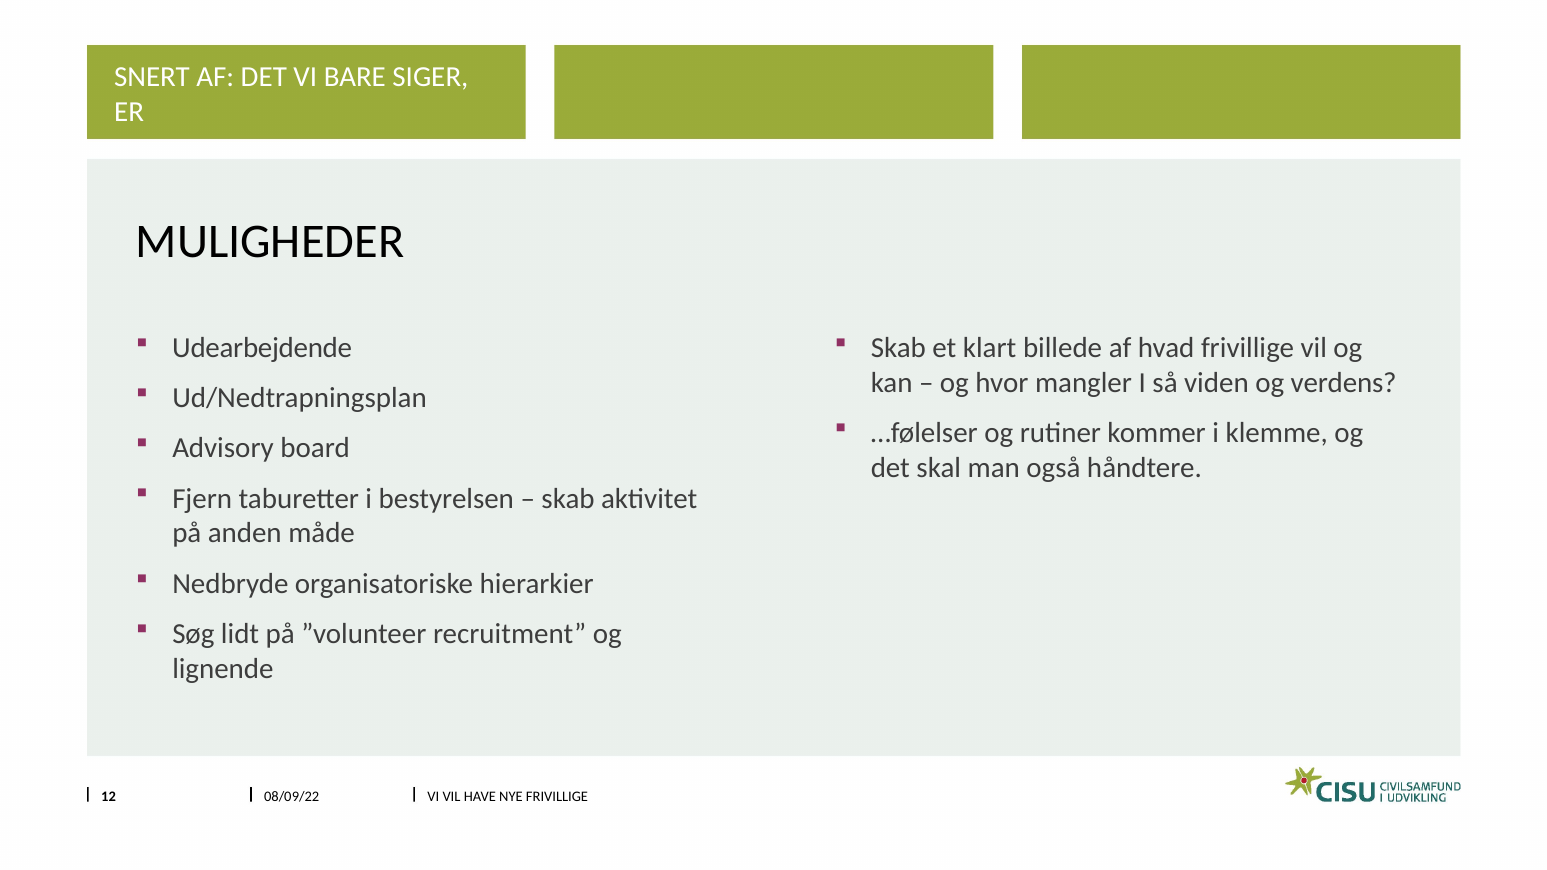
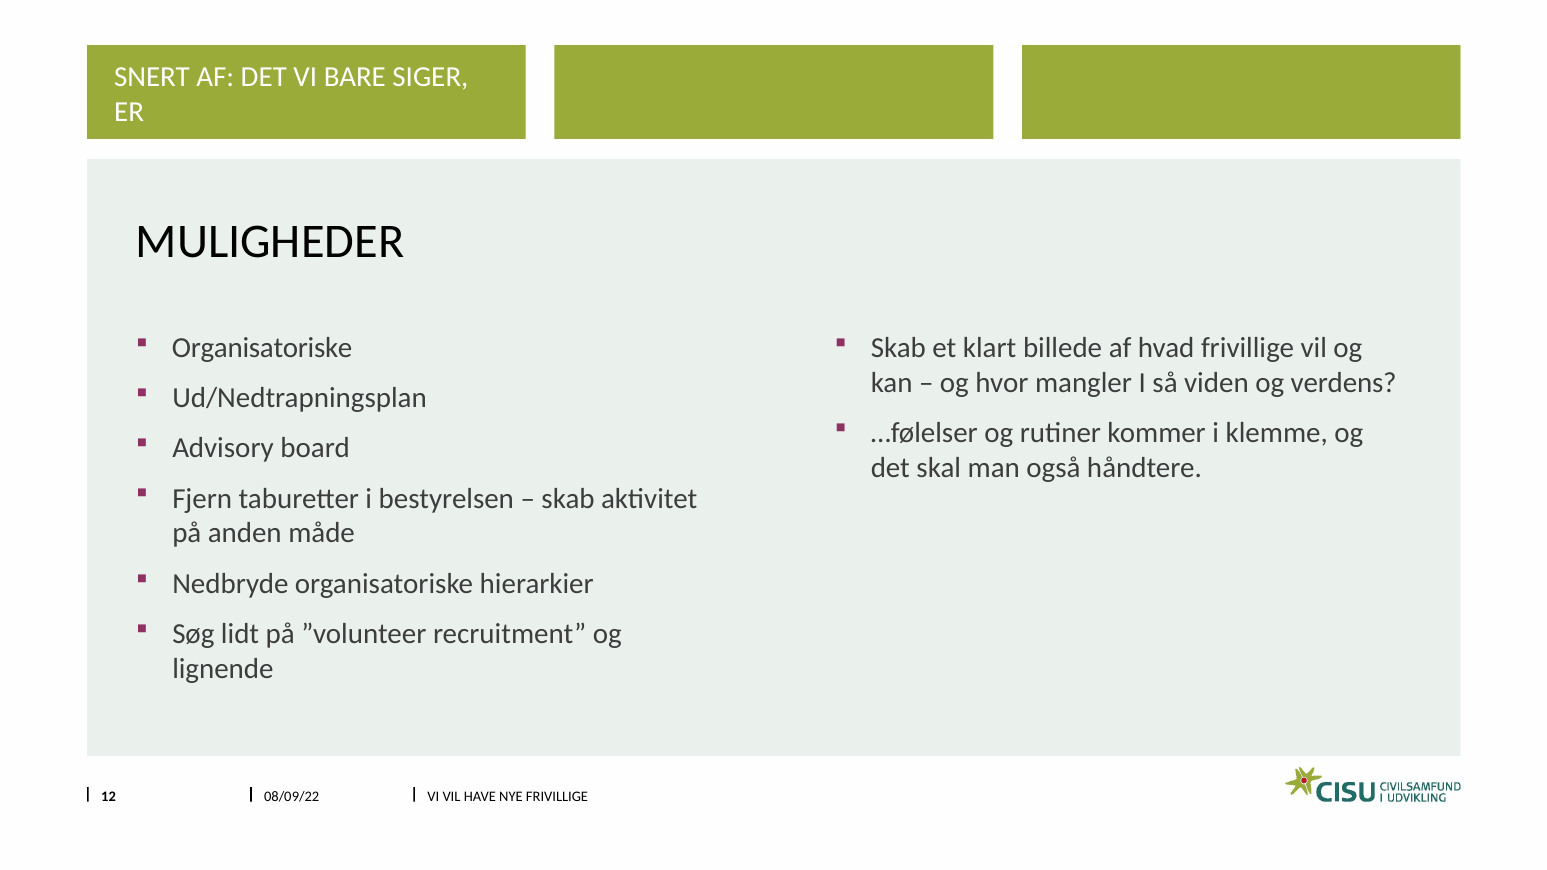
Udearbejdende at (262, 348): Udearbejdende -> Organisatoriske
